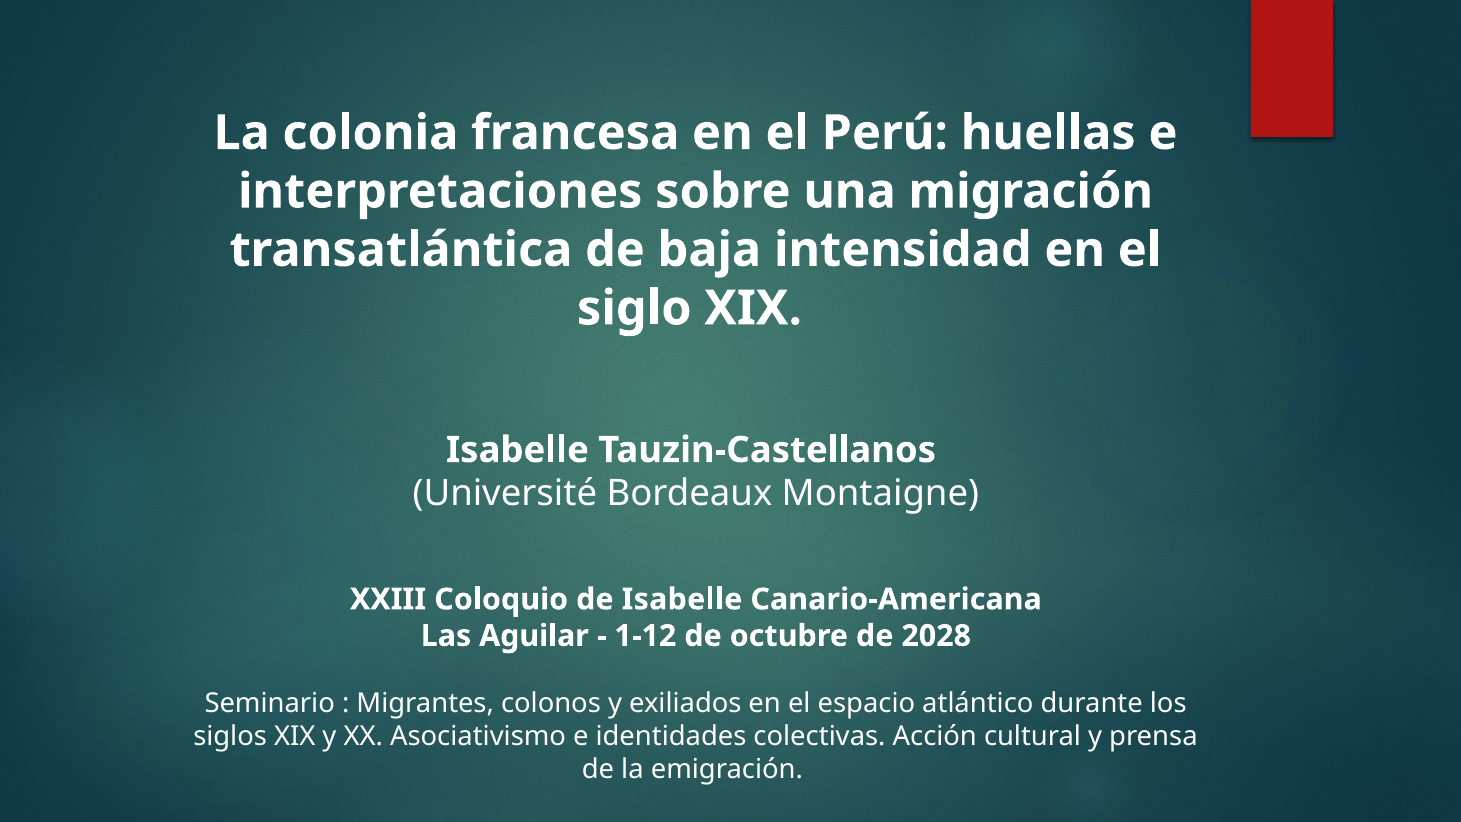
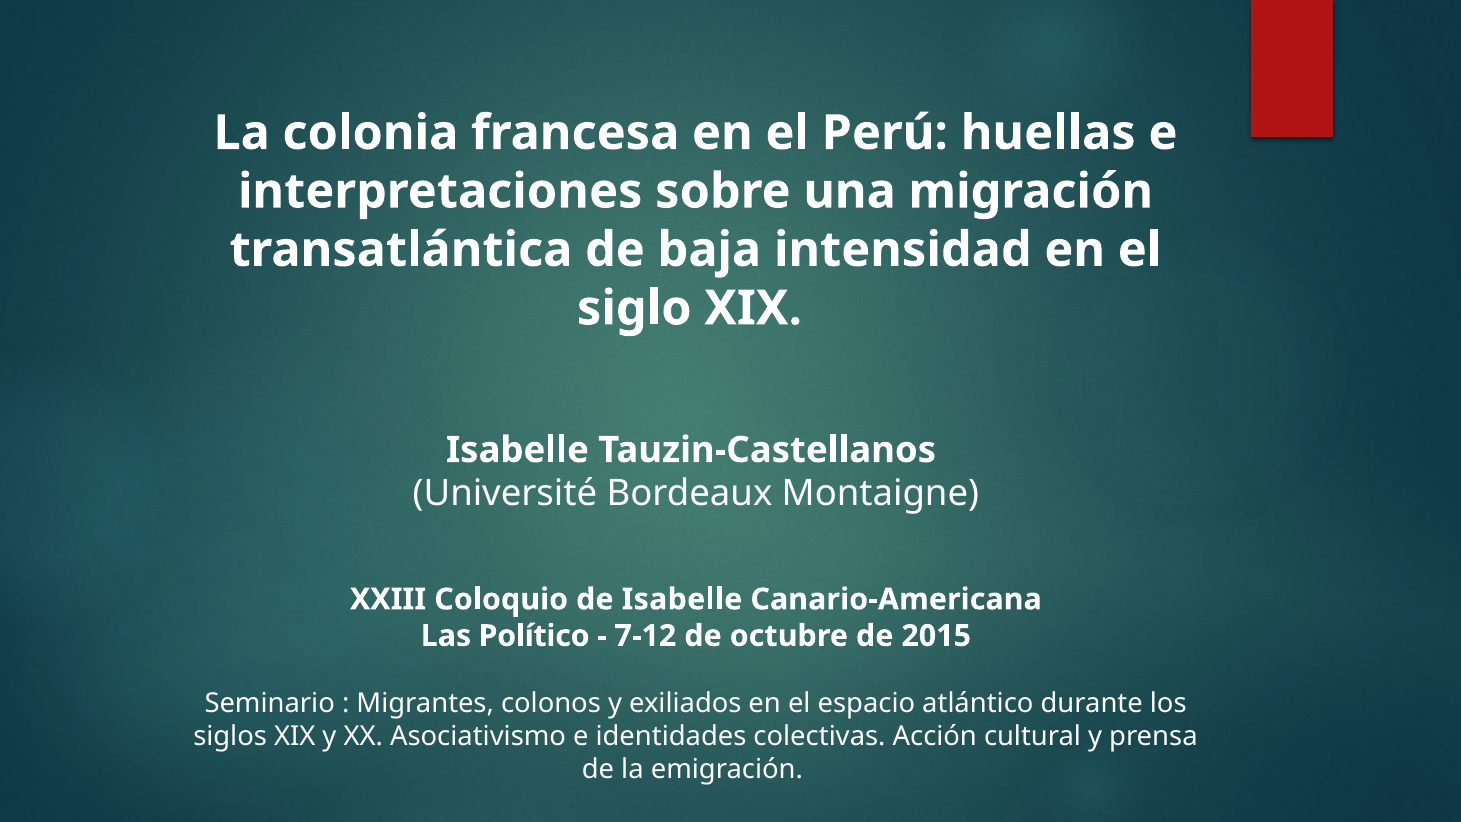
Aguilar: Aguilar -> Político
1-12: 1-12 -> 7-12
2028: 2028 -> 2015
